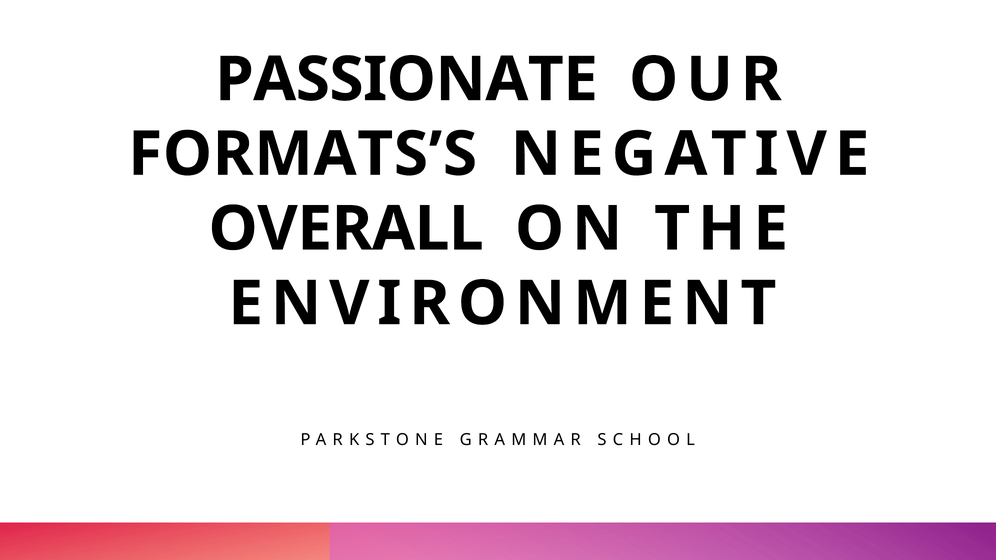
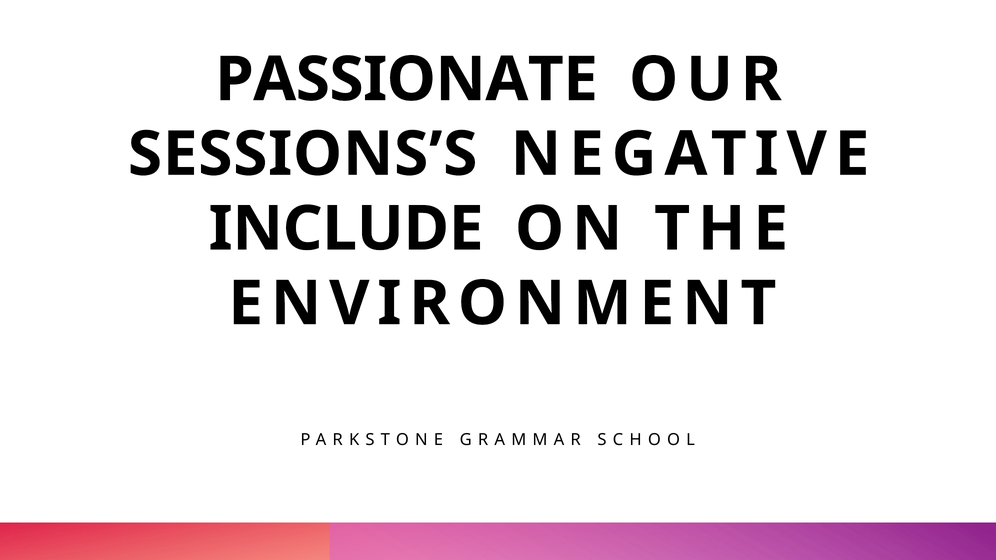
FORMATS’S: FORMATS’S -> SESSIONS’S
OVERALL: OVERALL -> INCLUDE
